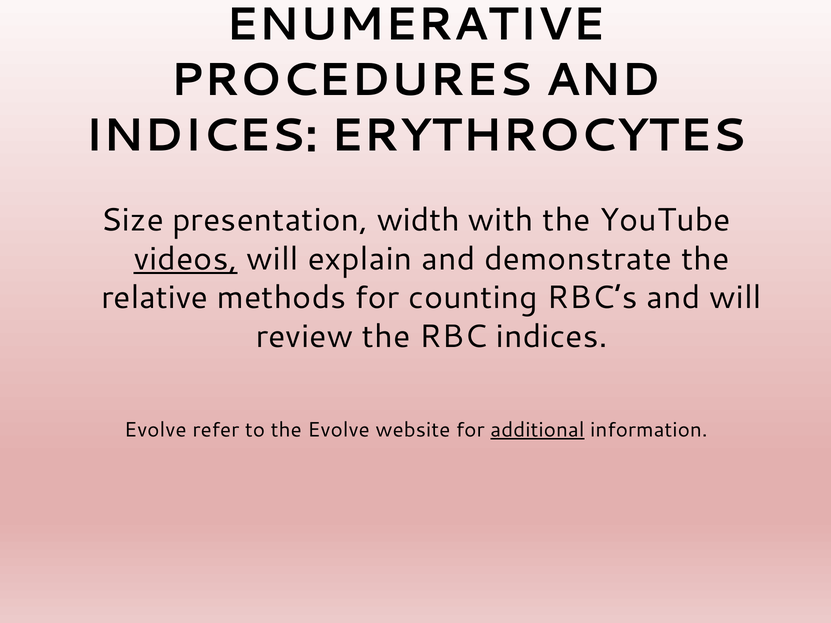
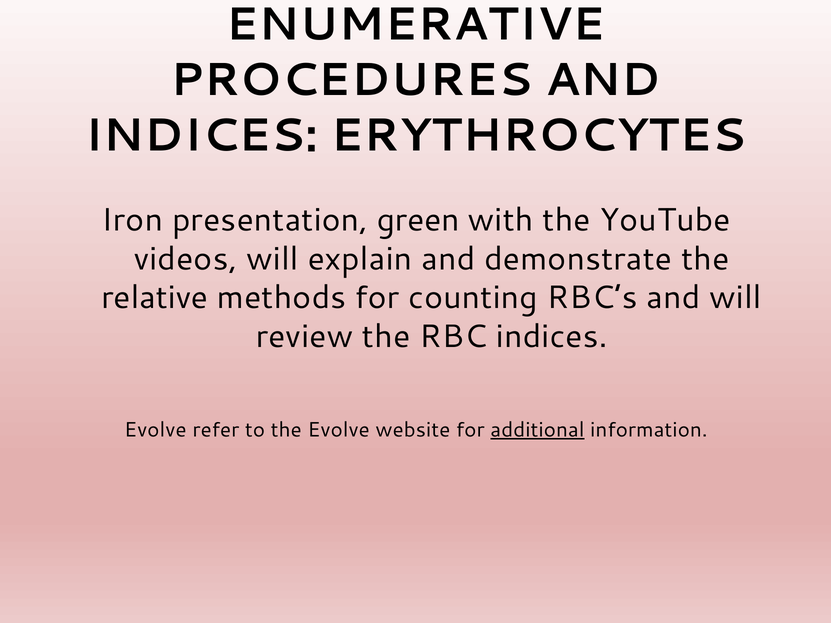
Size: Size -> Iron
width: width -> green
videos underline: present -> none
